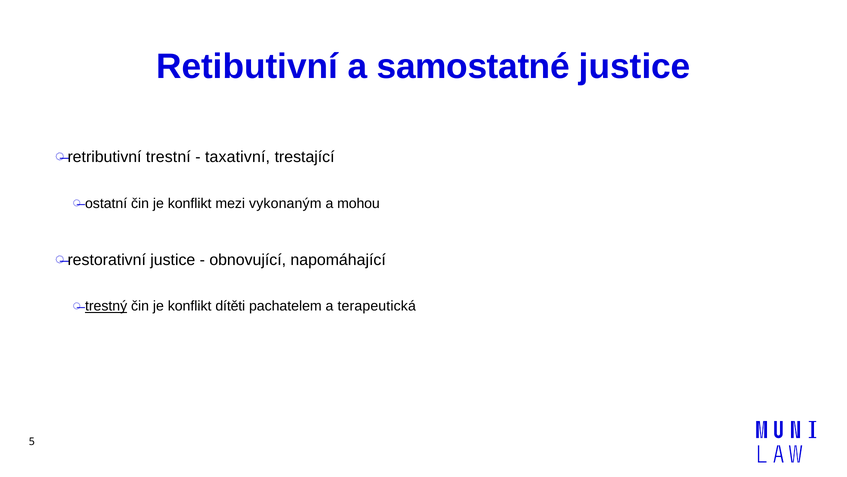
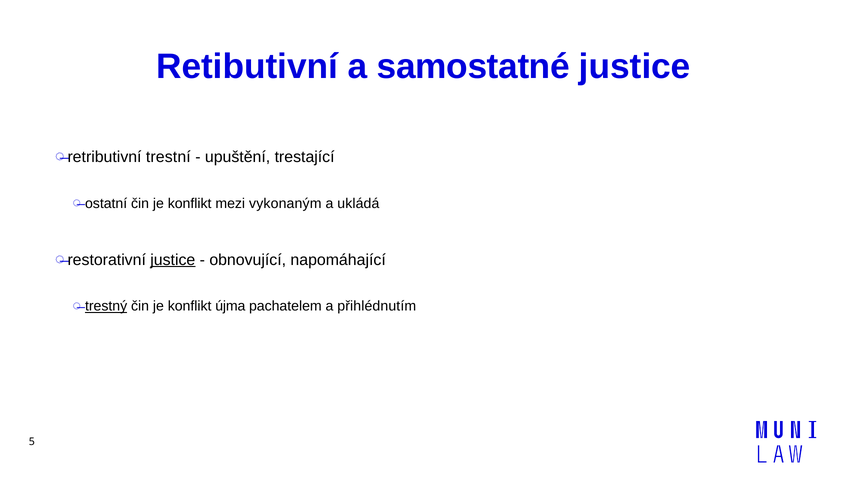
taxativní: taxativní -> upuštění
mohou: mohou -> ukládá
justice at (173, 259) underline: none -> present
dítěti: dítěti -> újma
terapeutická: terapeutická -> přihlédnutím
